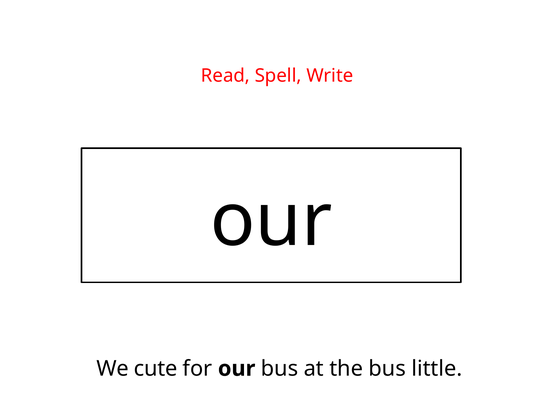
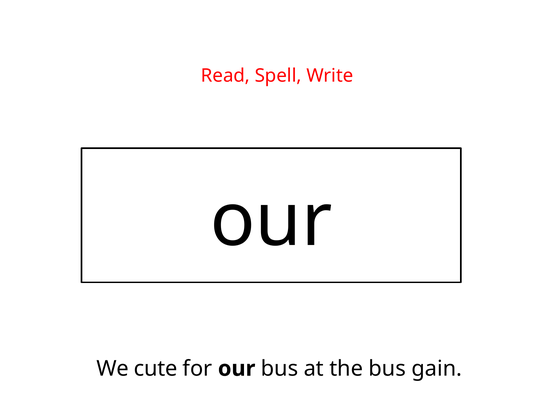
little: little -> gain
